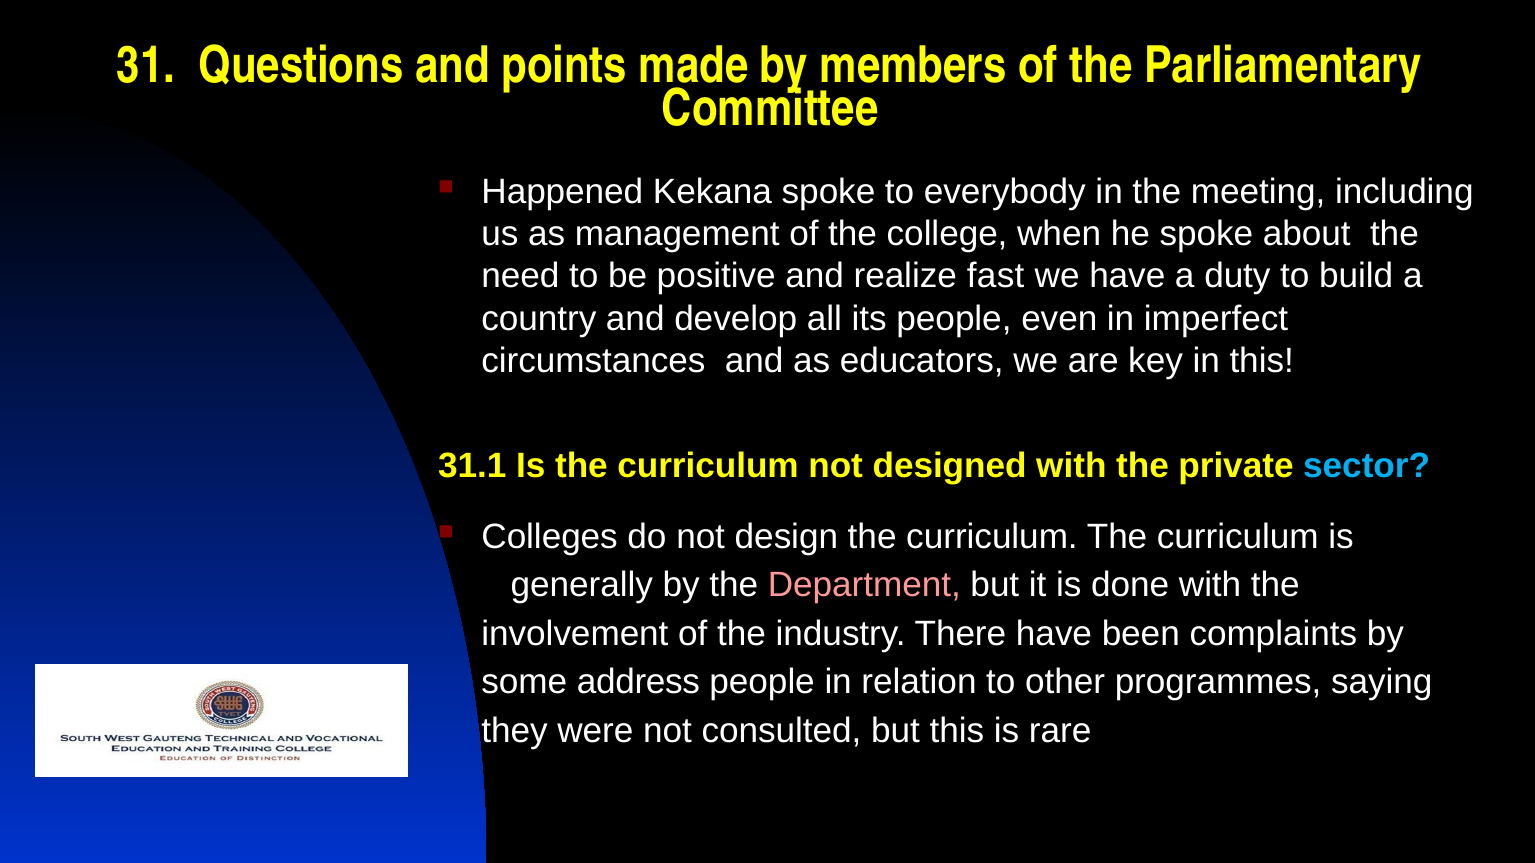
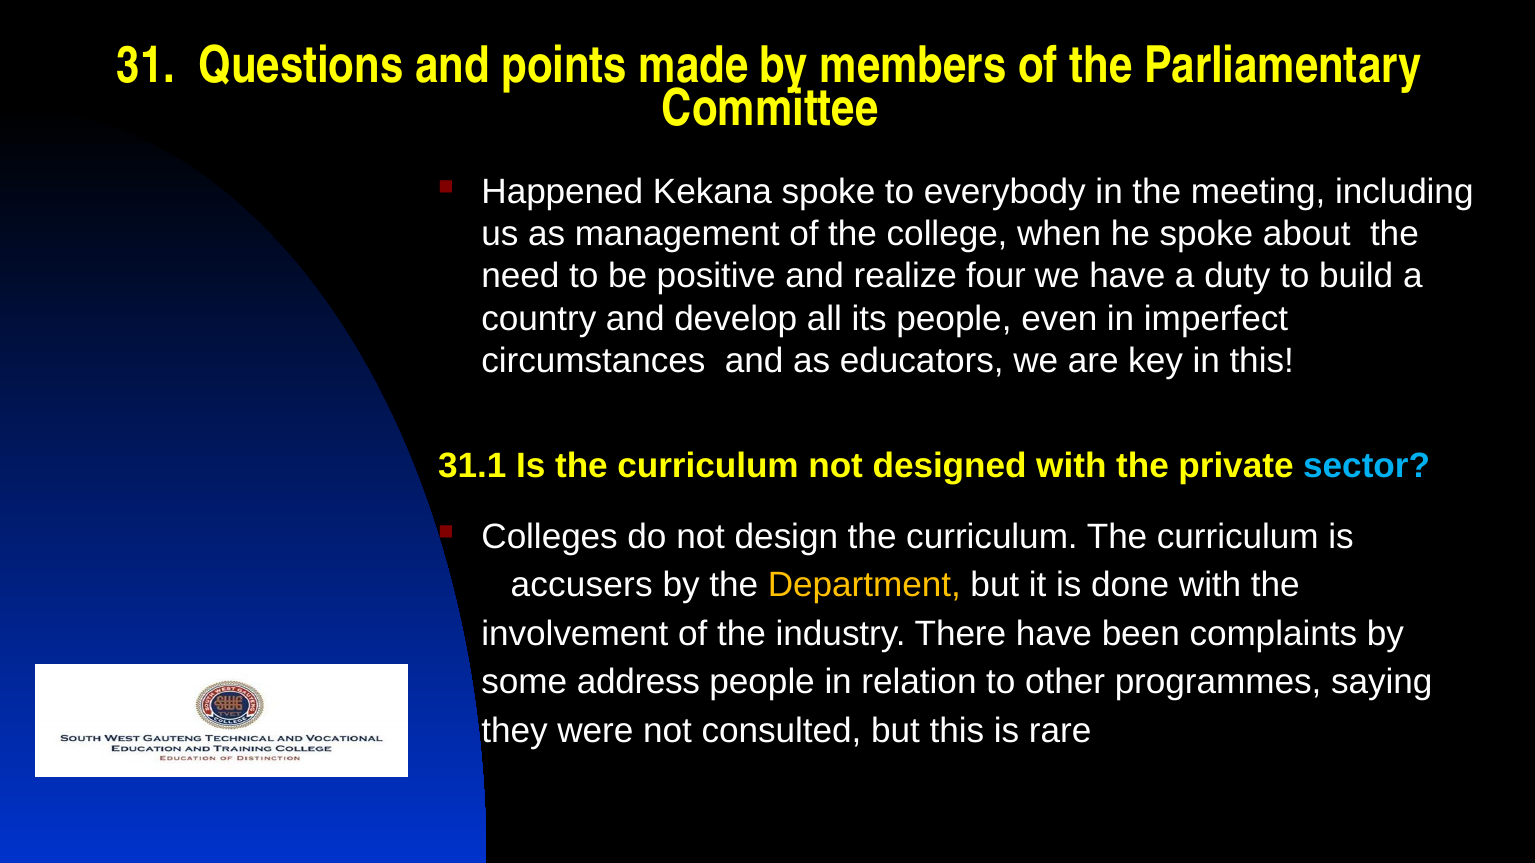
fast: fast -> four
generally: generally -> accusers
Department colour: pink -> yellow
